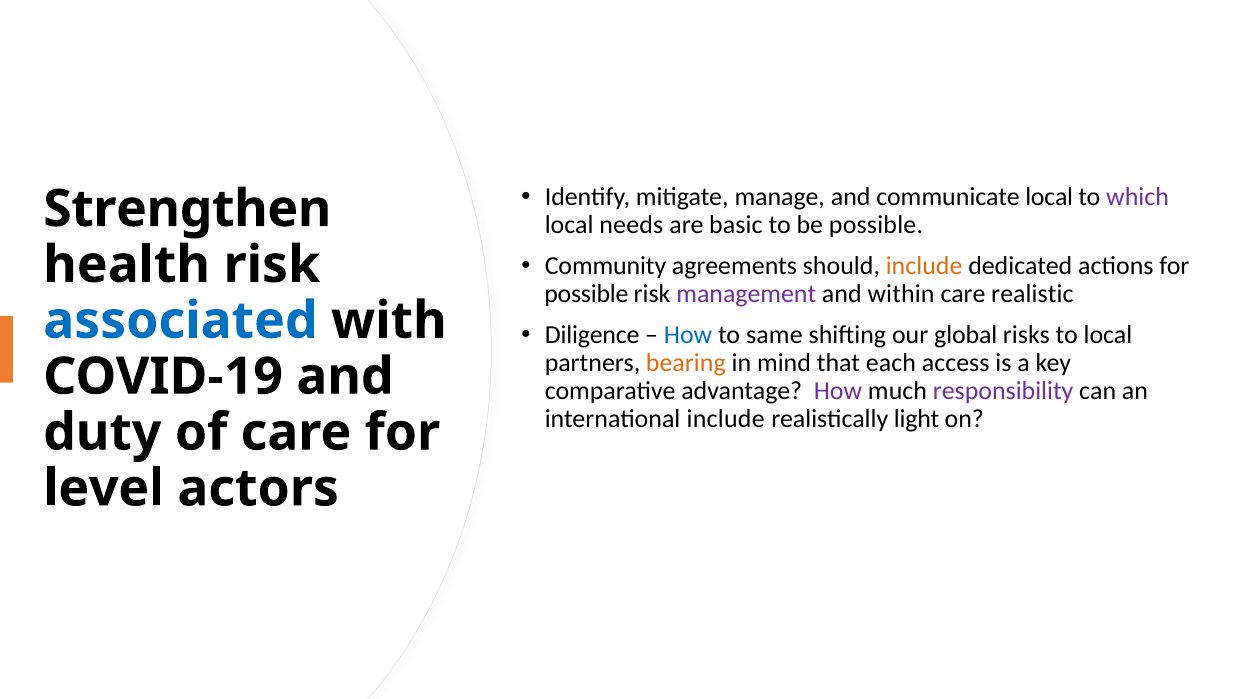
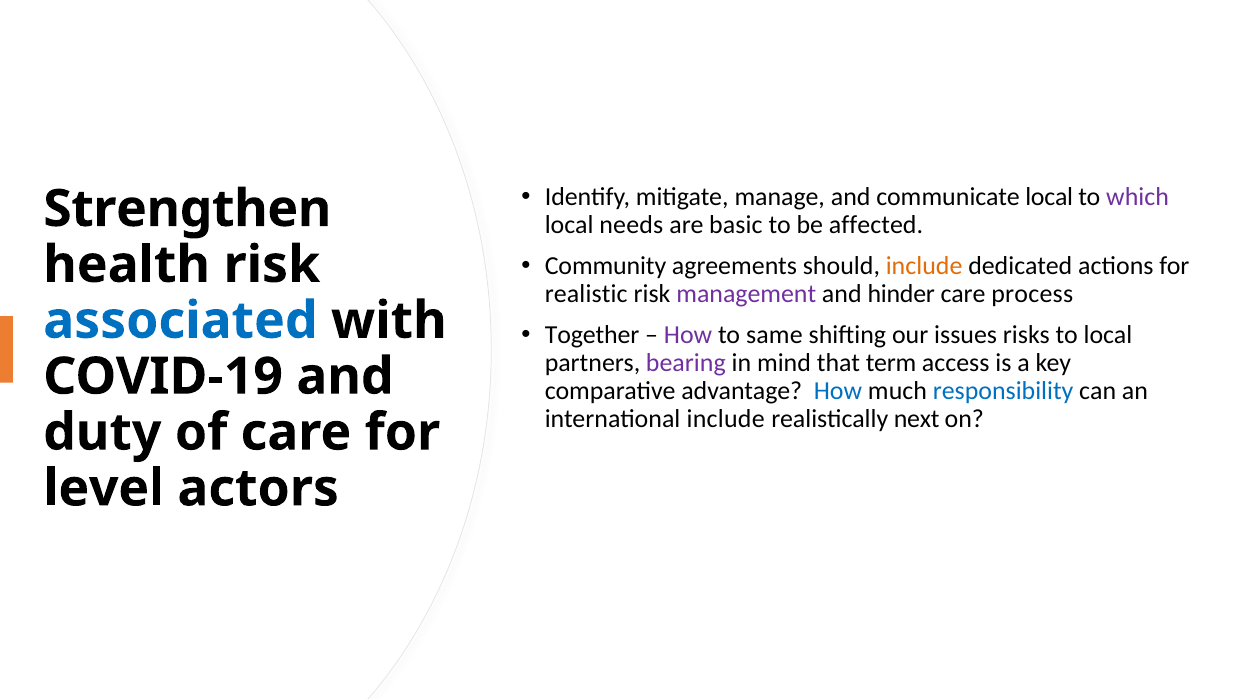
be possible: possible -> affected
possible at (586, 294): possible -> realistic
within: within -> hinder
realistic: realistic -> process
Diligence: Diligence -> Together
How at (688, 335) colour: blue -> purple
global: global -> issues
bearing colour: orange -> purple
each: each -> term
How at (838, 391) colour: purple -> blue
responsibility colour: purple -> blue
light: light -> next
